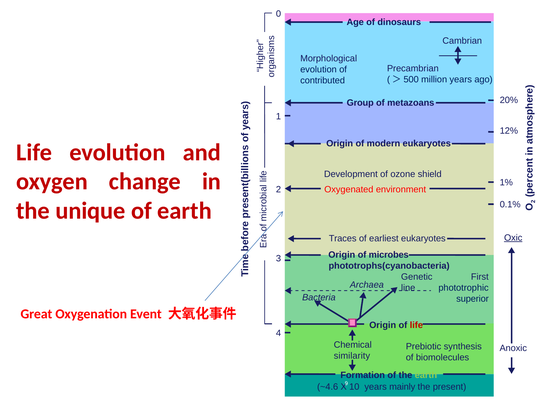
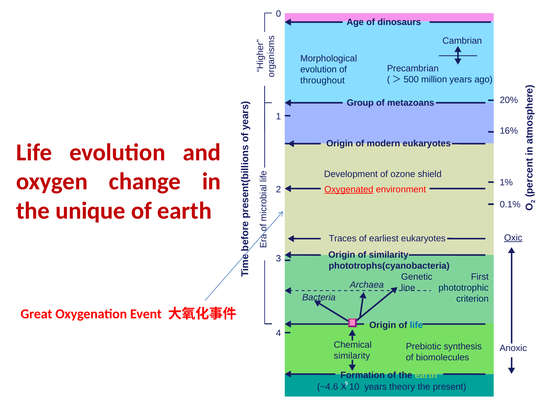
contributed: contributed -> throughout
12%: 12% -> 16%
Oxygenated underline: none -> present
of microbes: microbes -> similarity
superior: superior -> criterion
life at (416, 325) colour: red -> blue
mainly: mainly -> theory
